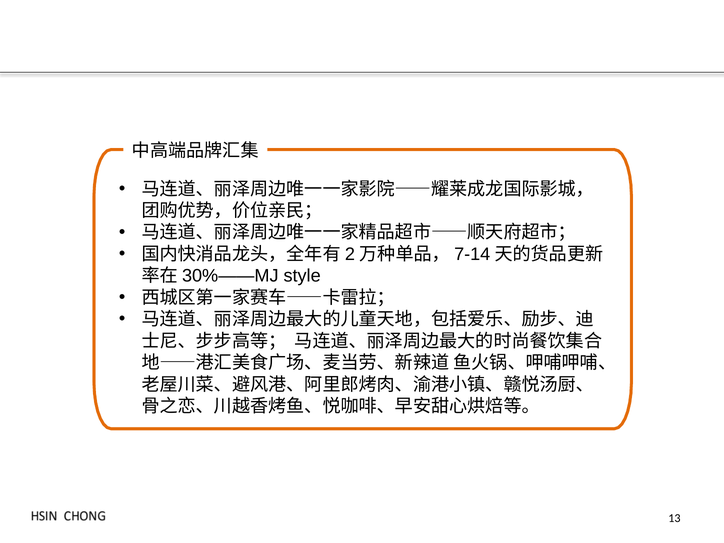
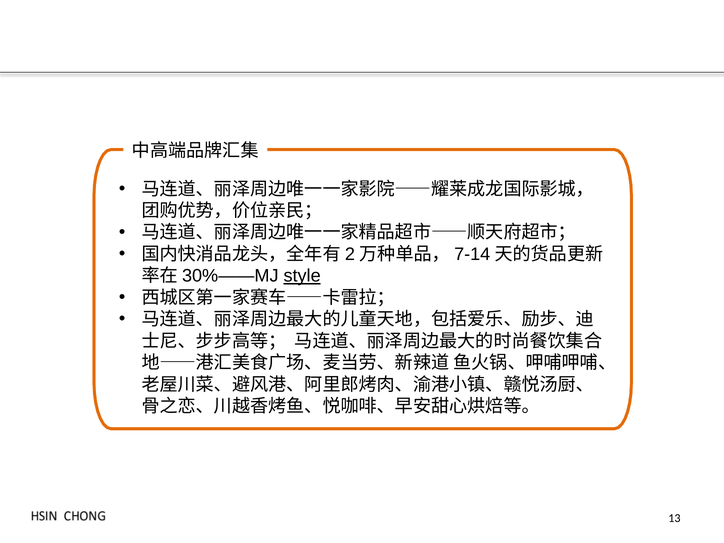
style underline: none -> present
